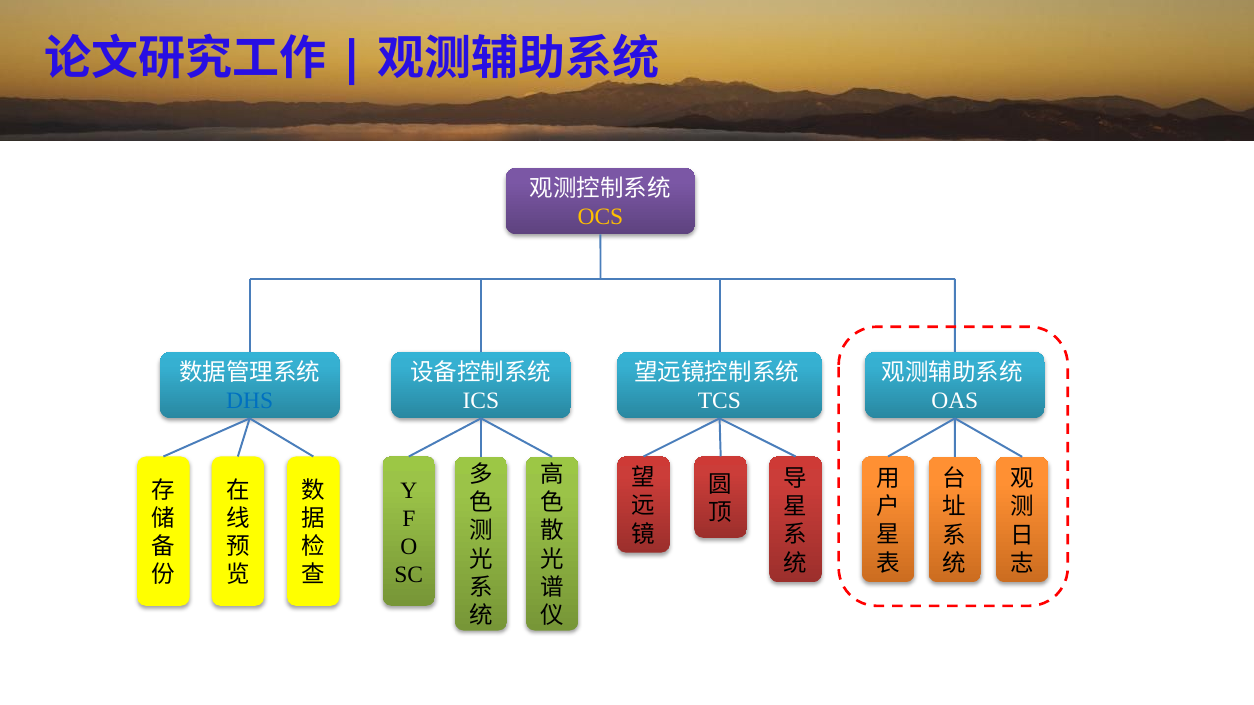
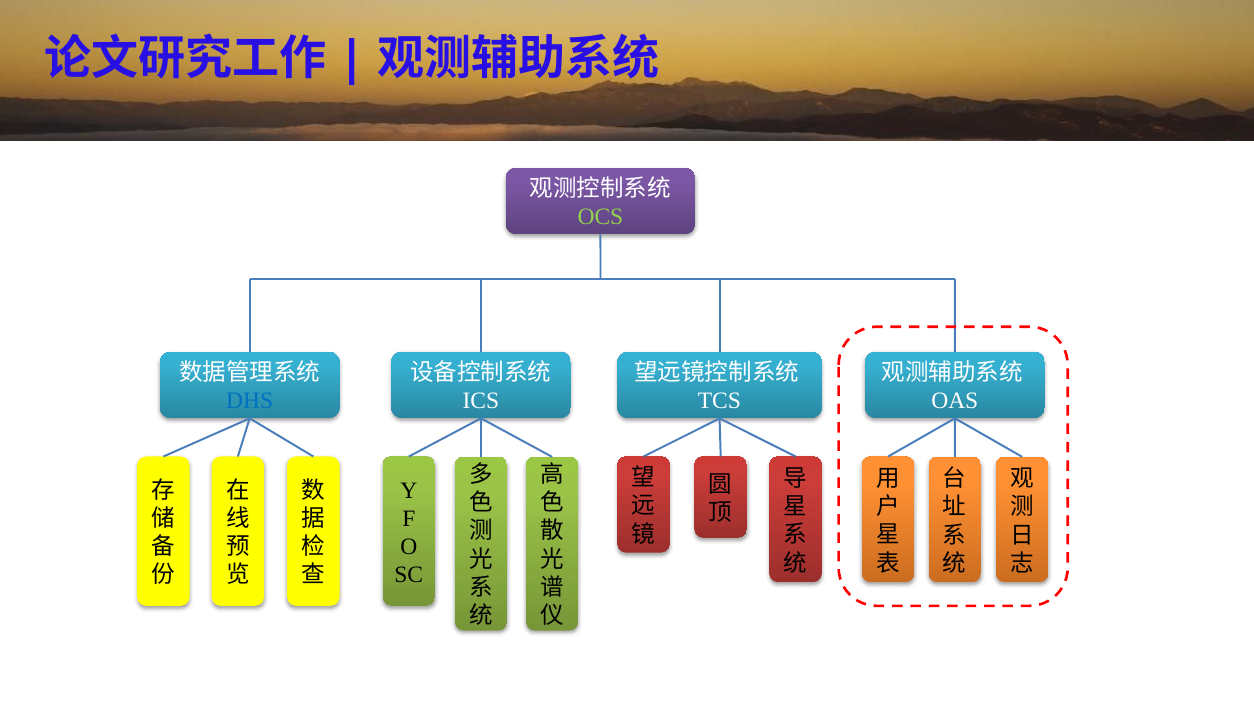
OCS colour: yellow -> light green
